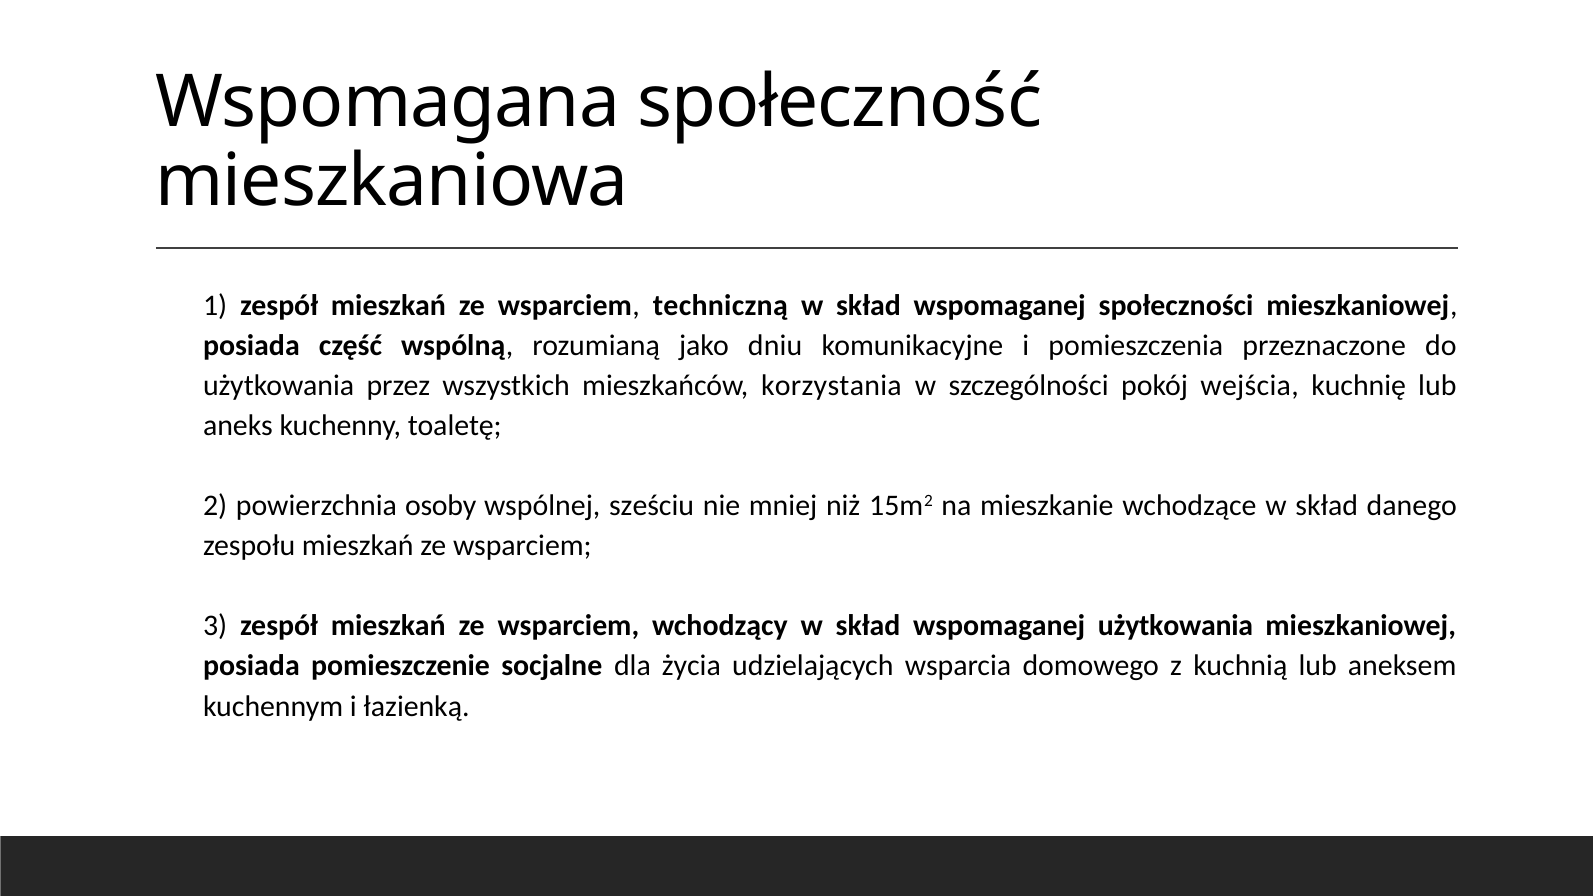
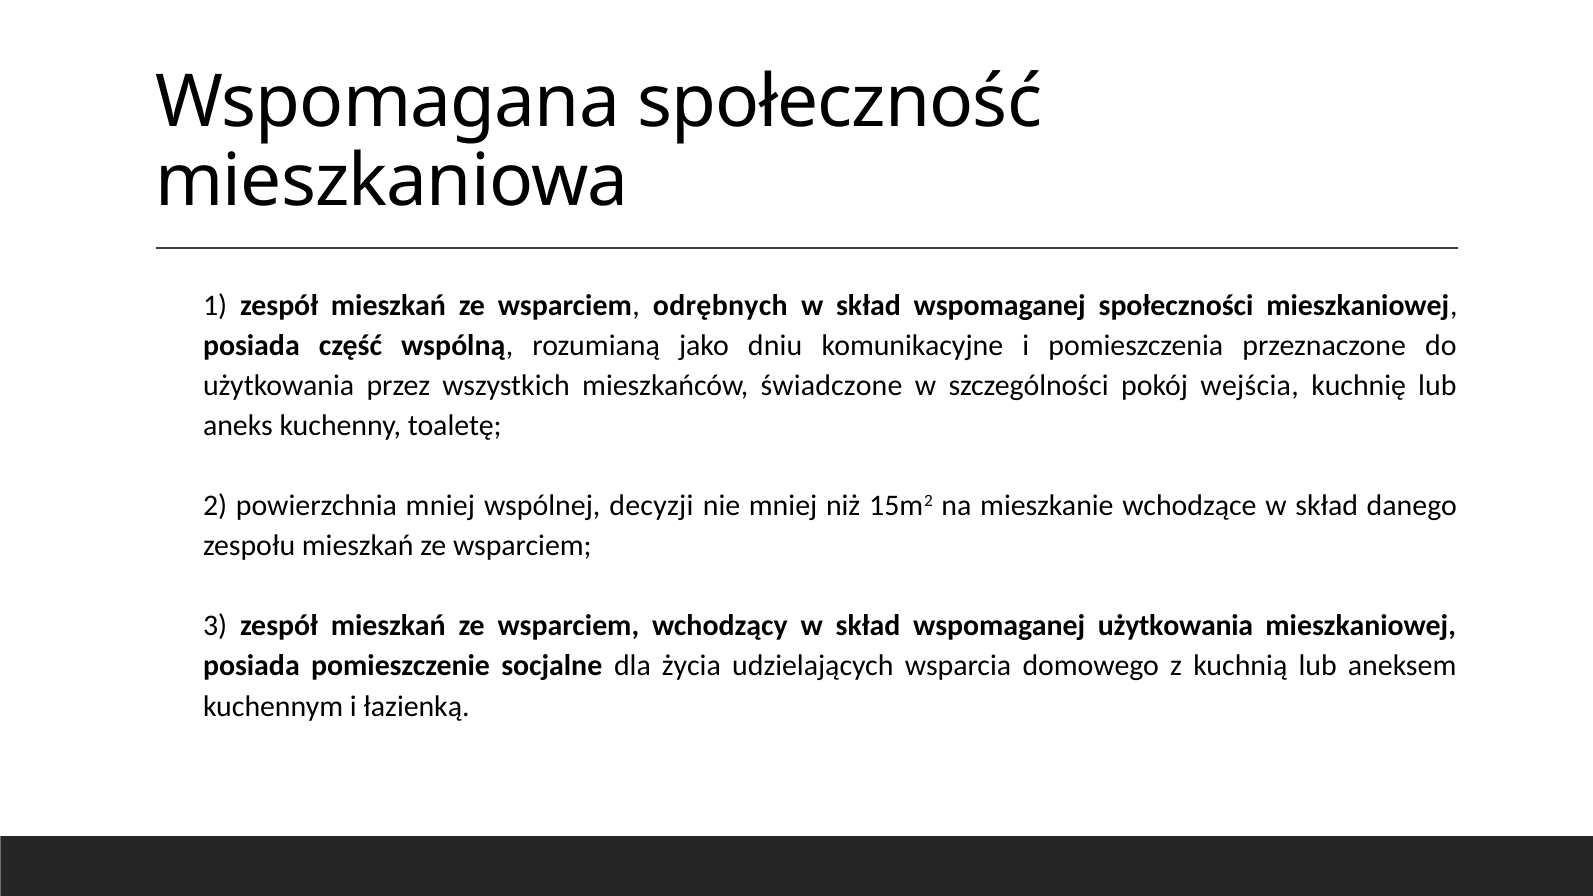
techniczną: techniczną -> odrębnych
korzystania: korzystania -> świadczone
powierzchnia osoby: osoby -> mniej
sześciu: sześciu -> decyzji
